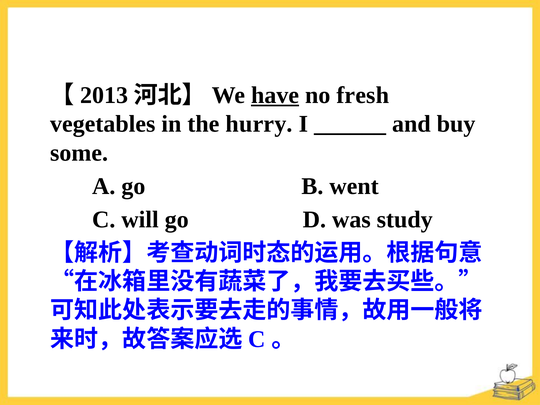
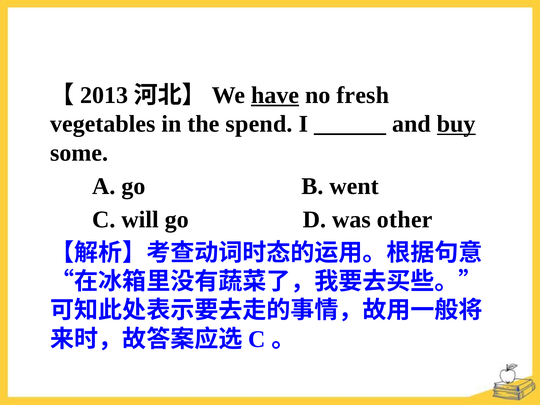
hurry: hurry -> spend
buy underline: none -> present
study: study -> other
